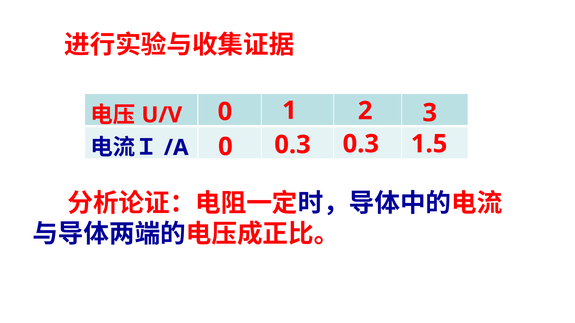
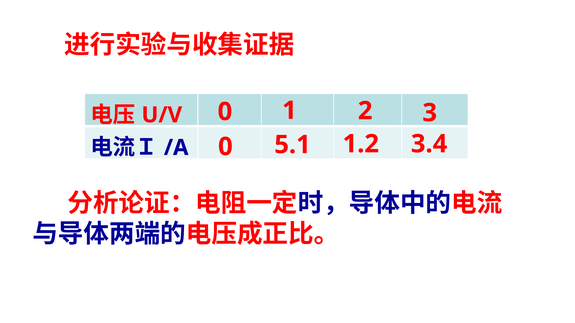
0.3 at (361, 144): 0.3 -> 1.2
1.5: 1.5 -> 3.4
0.3 at (293, 145): 0.3 -> 5.1
